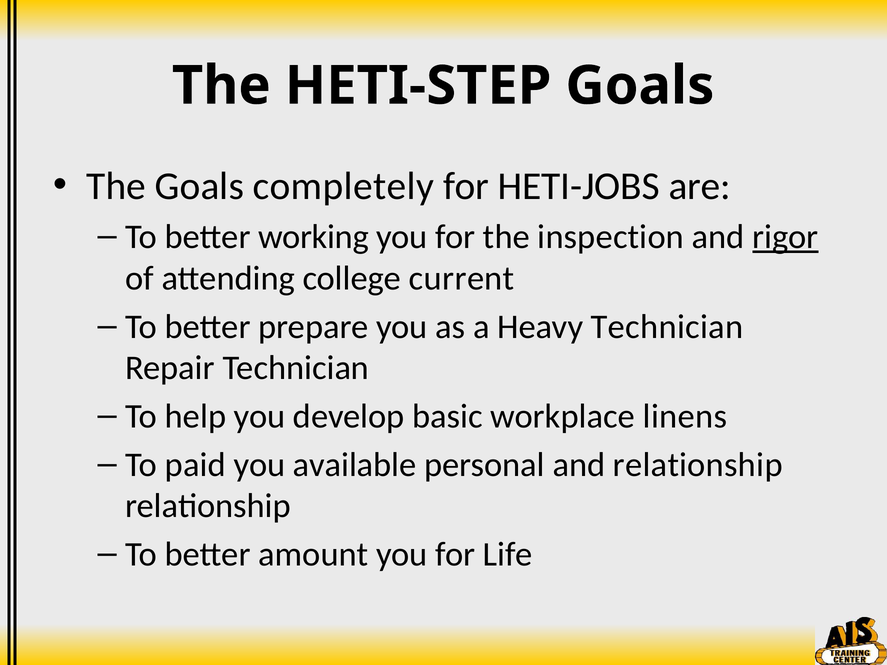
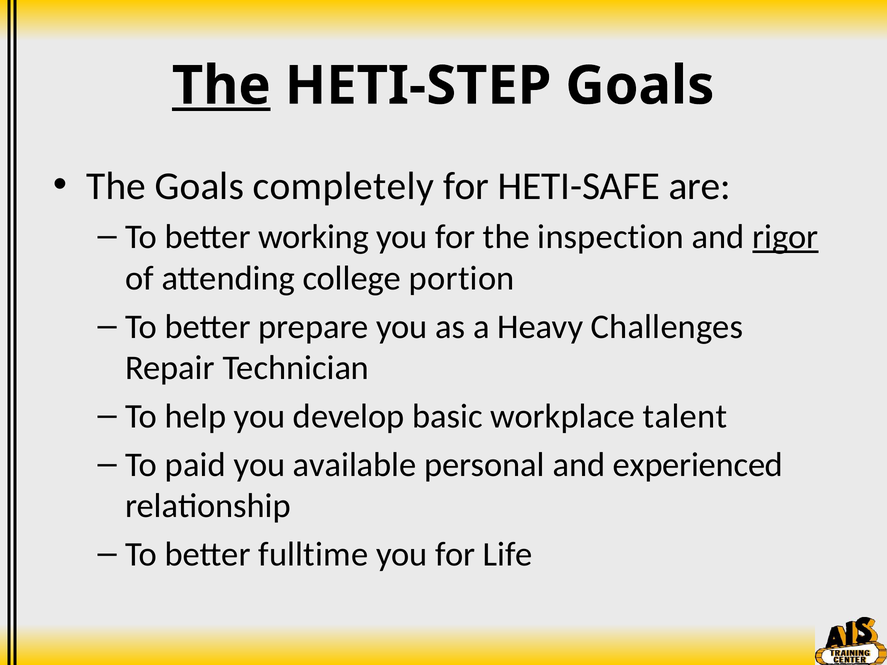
The at (221, 86) underline: none -> present
HETI-JOBS: HETI-JOBS -> HETI-SAFE
current: current -> portion
Heavy Technician: Technician -> Challenges
linens: linens -> talent
and relationship: relationship -> experienced
amount: amount -> fulltime
